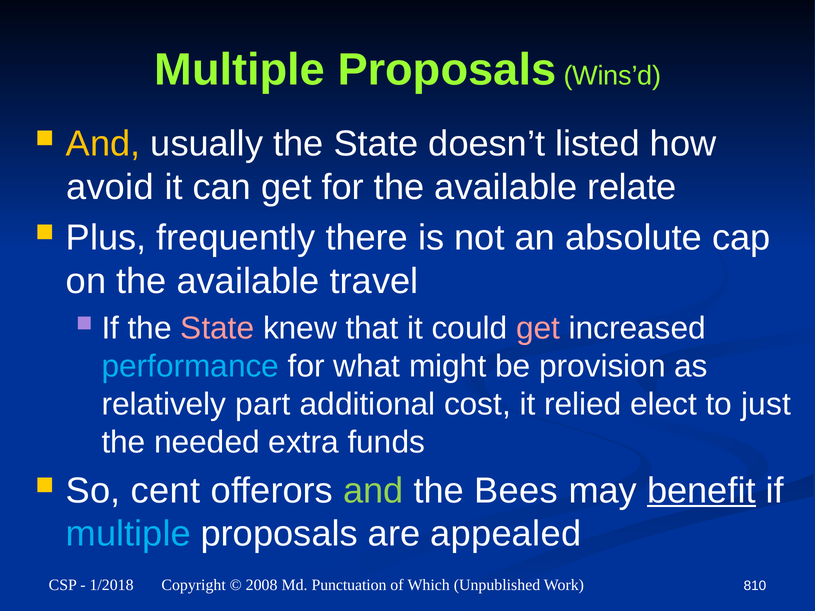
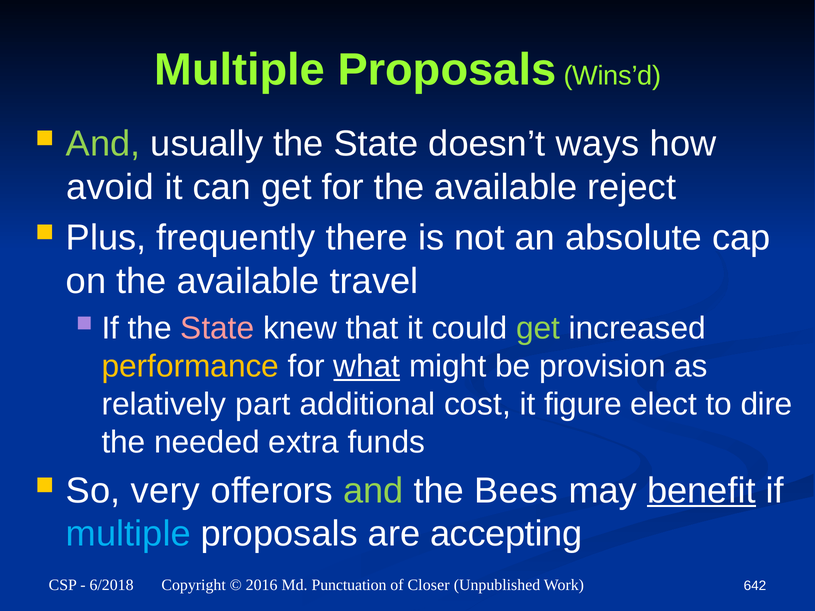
And at (103, 144) colour: yellow -> light green
listed: listed -> ways
relate: relate -> reject
get at (538, 328) colour: pink -> light green
performance colour: light blue -> yellow
what underline: none -> present
relied: relied -> figure
just: just -> dire
cent: cent -> very
appealed: appealed -> accepting
1/2018: 1/2018 -> 6/2018
2008: 2008 -> 2016
Which: Which -> Closer
810: 810 -> 642
